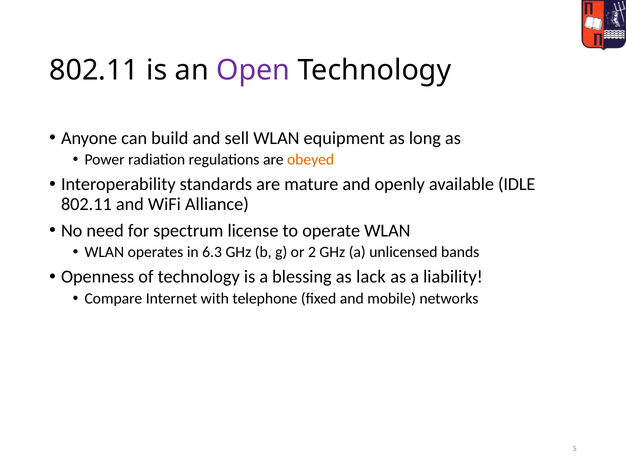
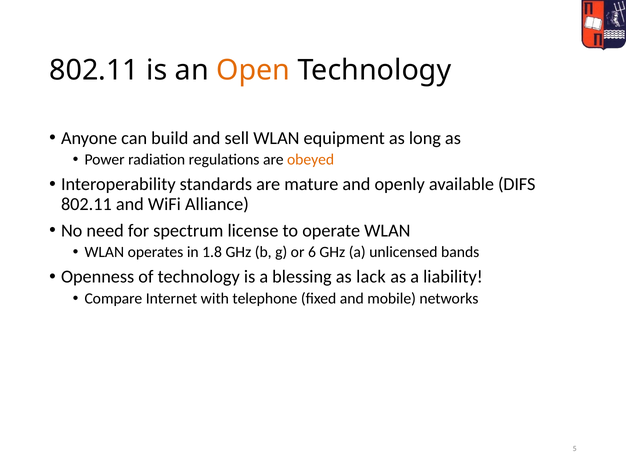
Open colour: purple -> orange
IDLE: IDLE -> DIFS
6.3: 6.3 -> 1.8
2: 2 -> 6
